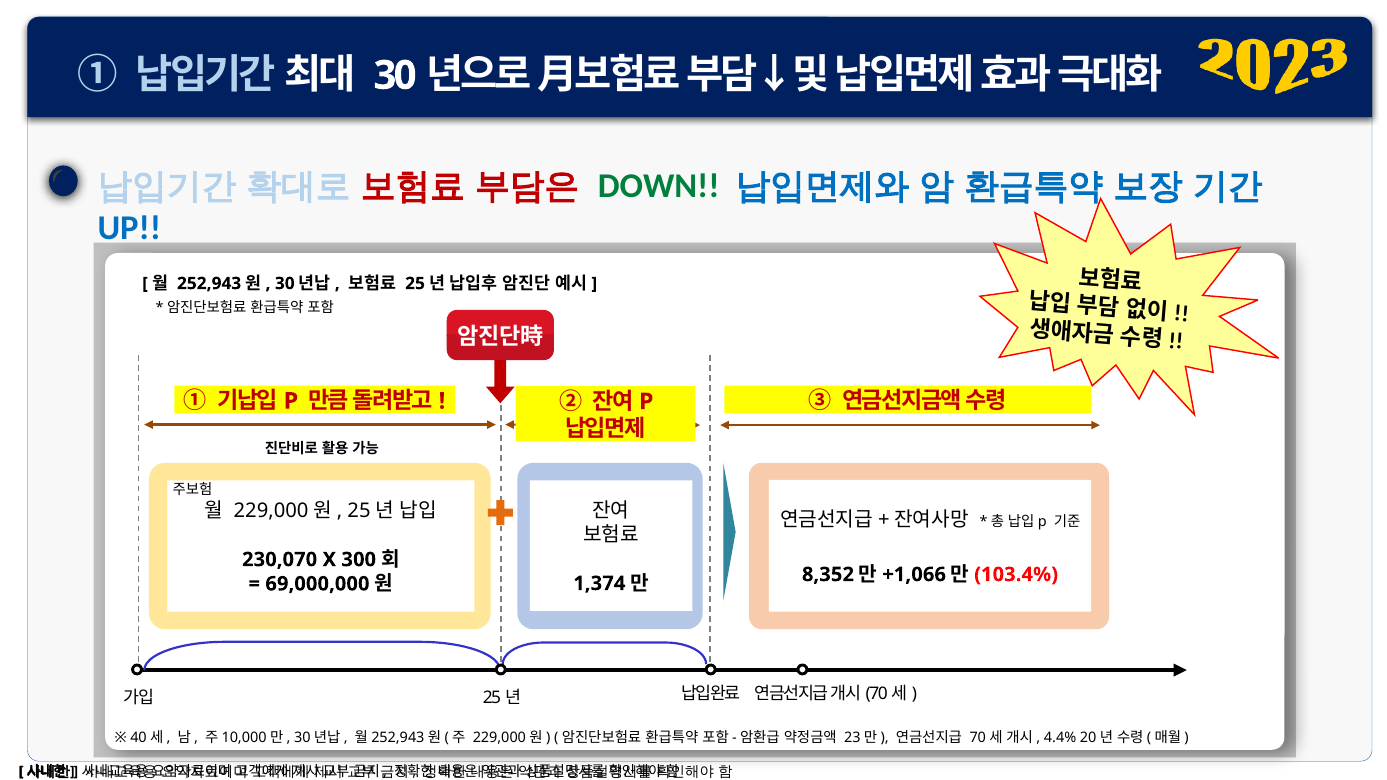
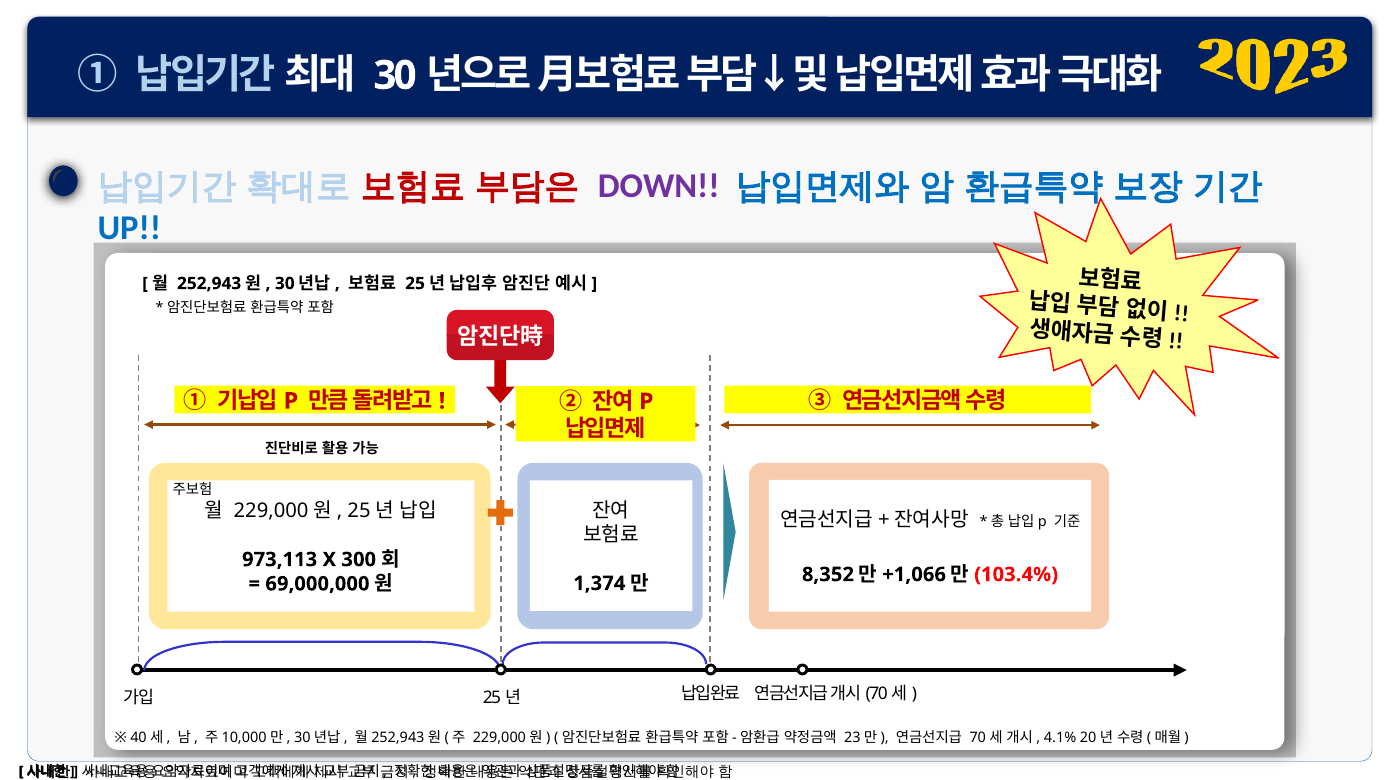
DOWN colour: green -> purple
230,070: 230,070 -> 973,113
4.4%: 4.4% -> 4.1%
